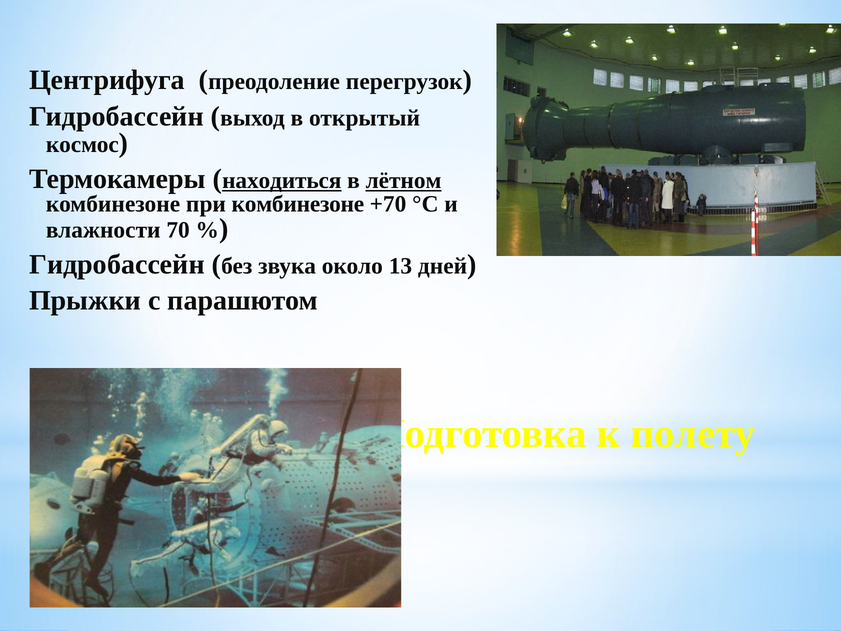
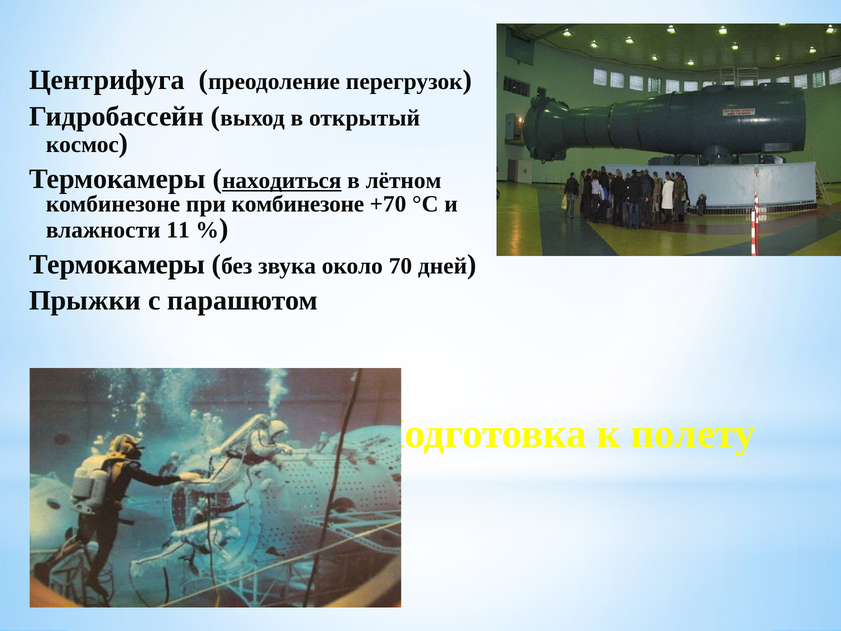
лётном underline: present -> none
70: 70 -> 11
Гидробассейн at (117, 265): Гидробассейн -> Термокамеры
13: 13 -> 70
